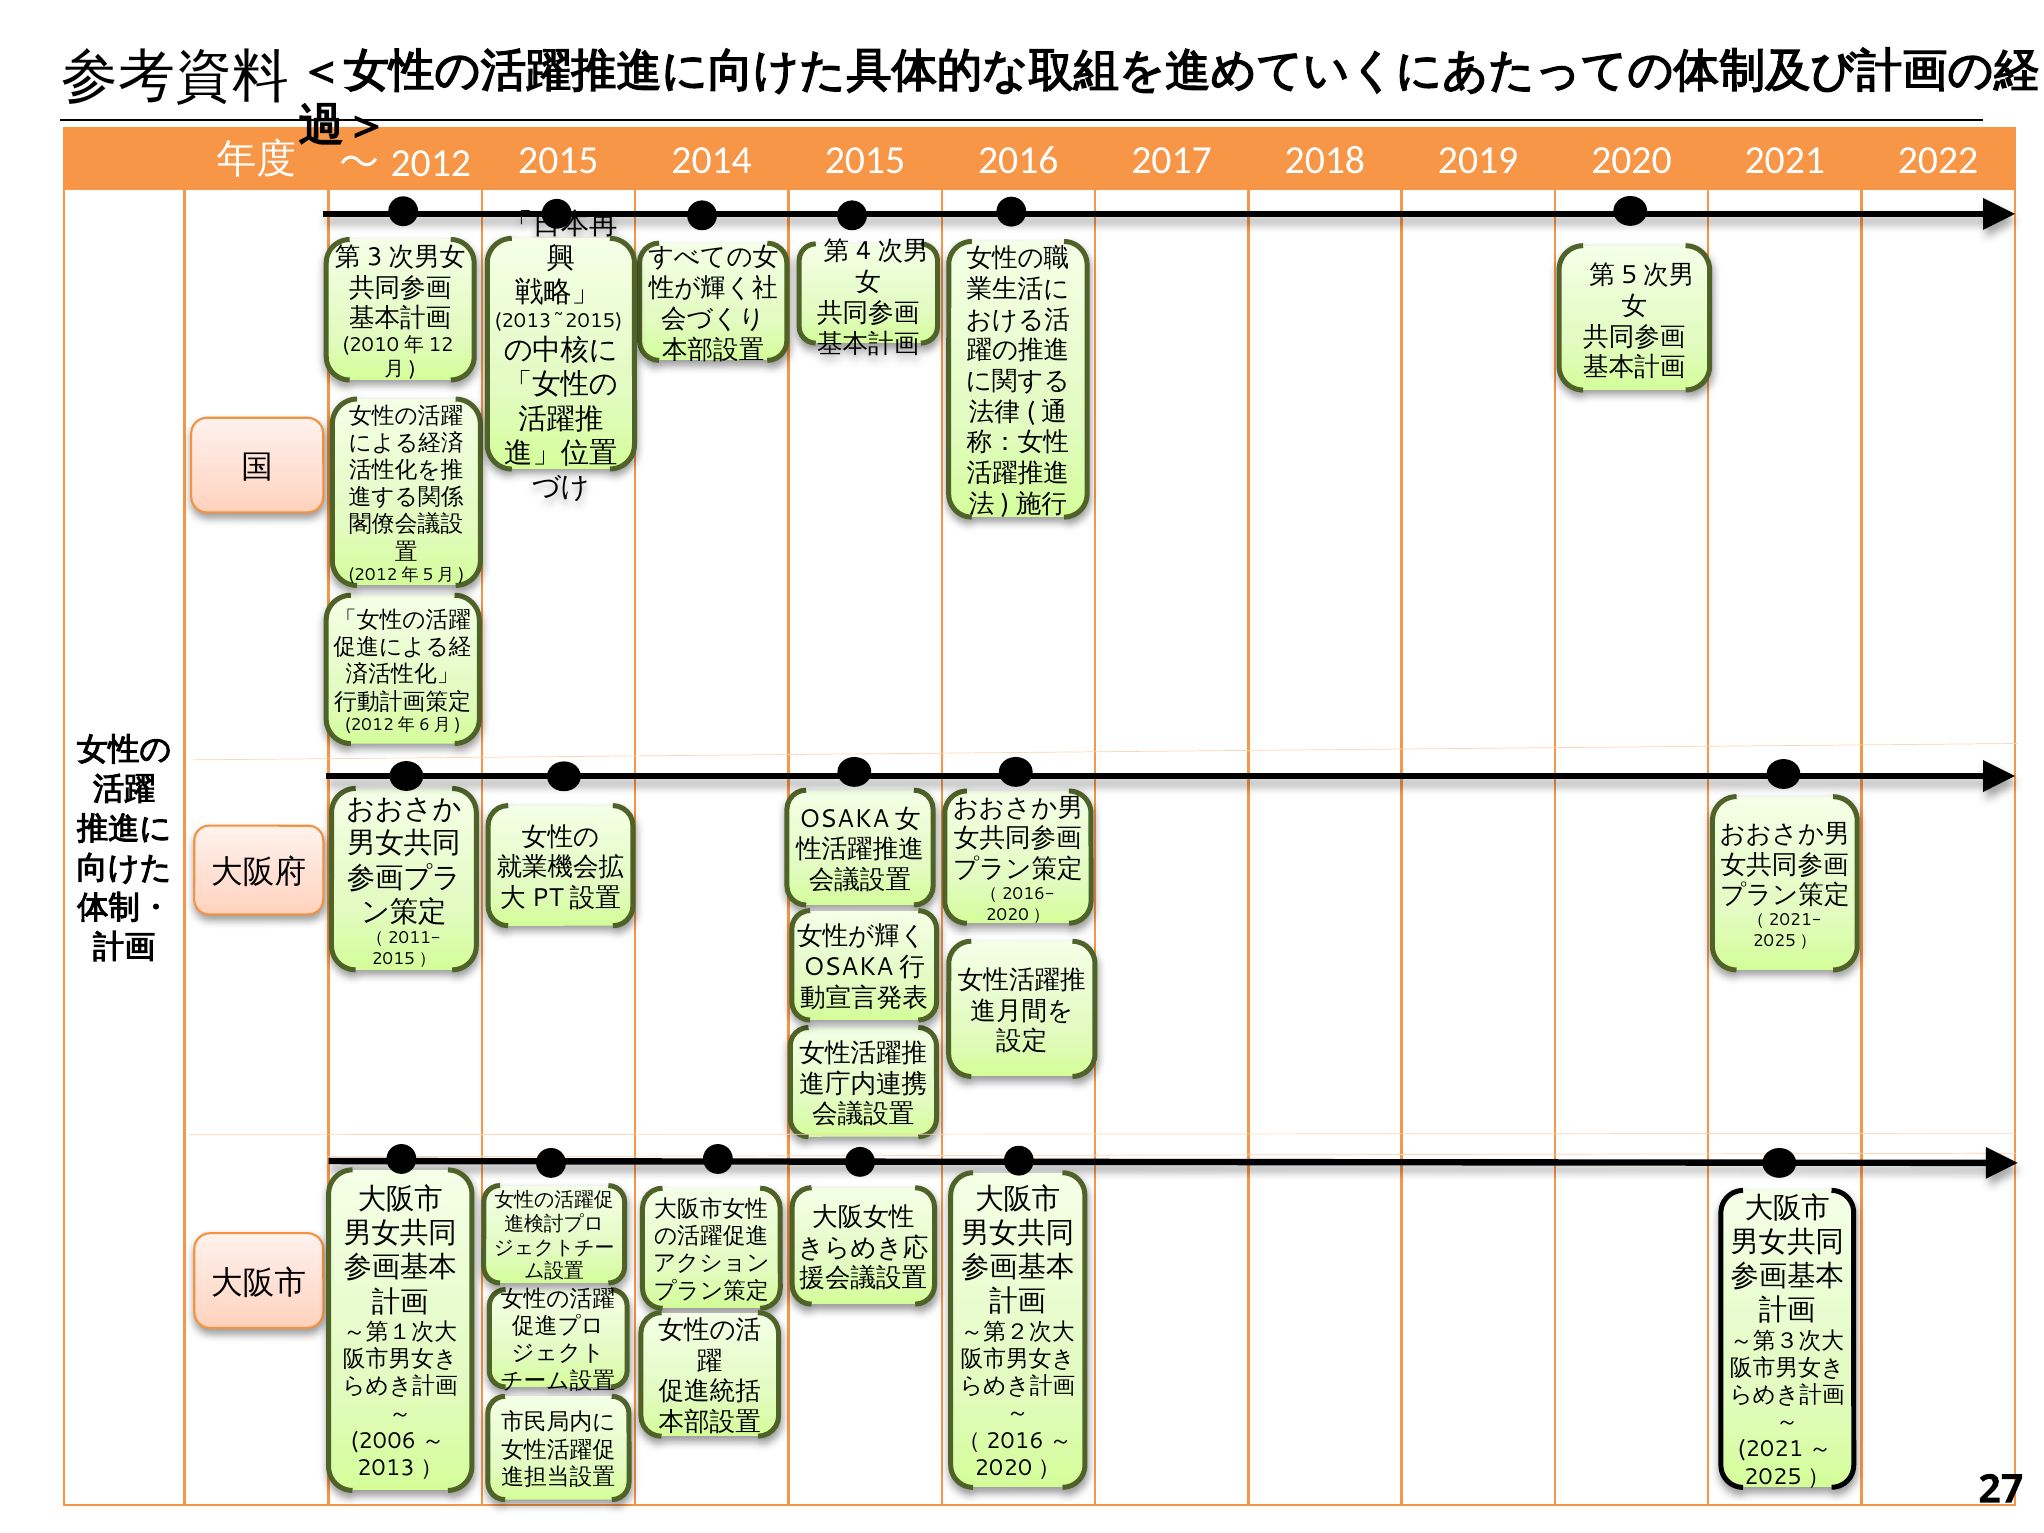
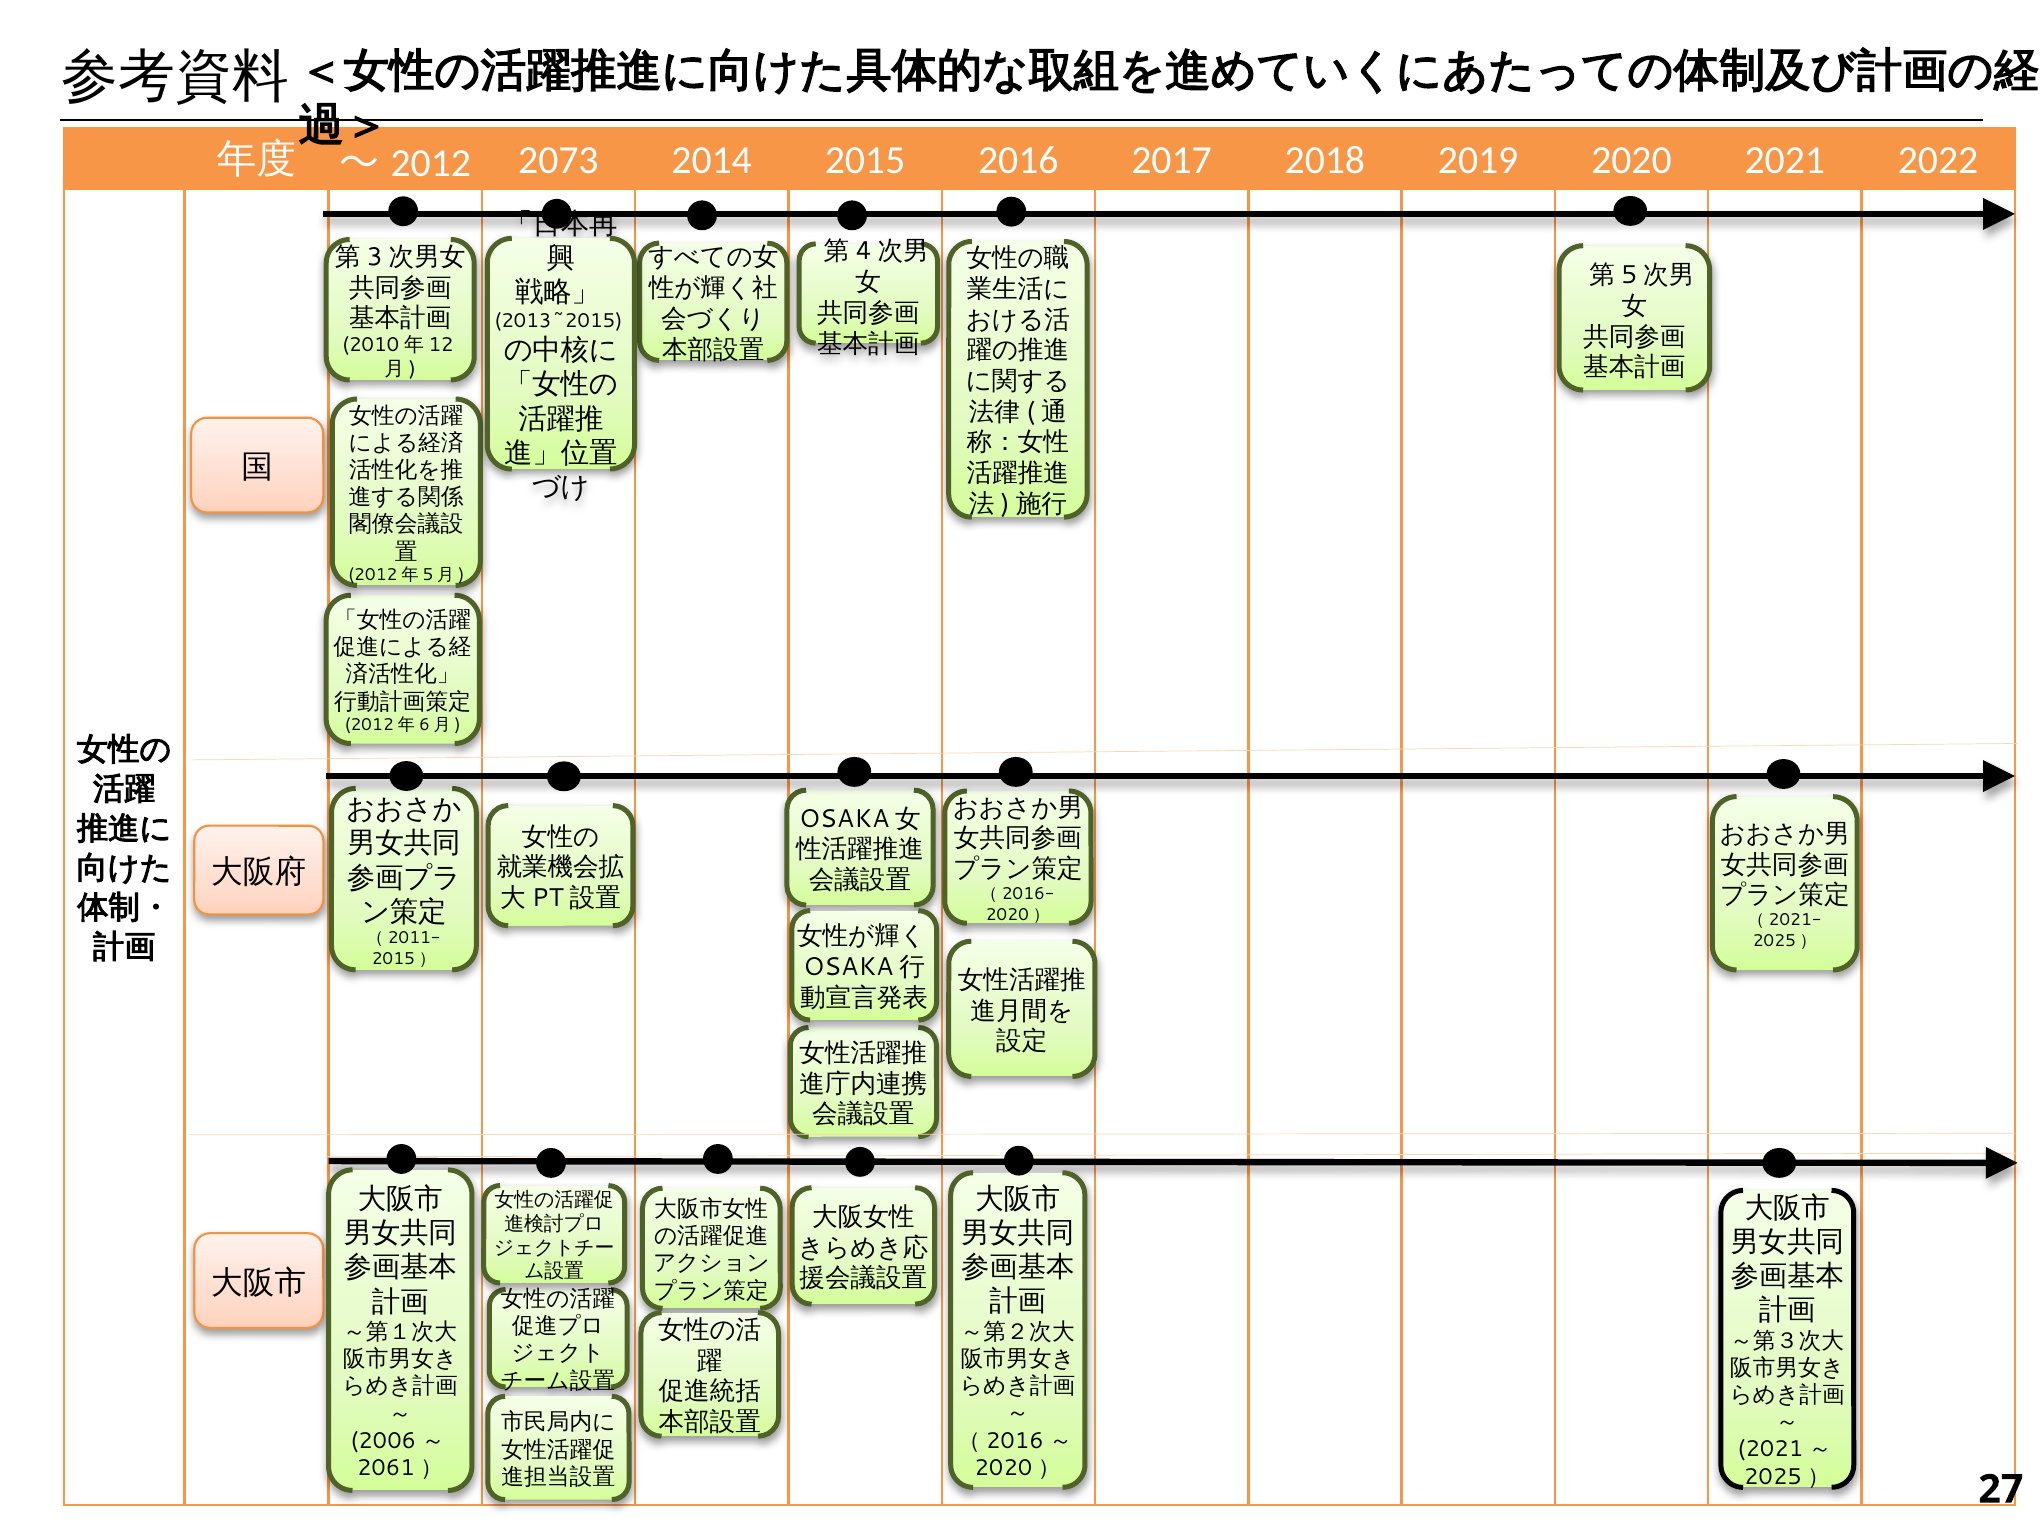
2015 at (558, 160): 2015 -> 2073
2013: 2013 -> 2061
